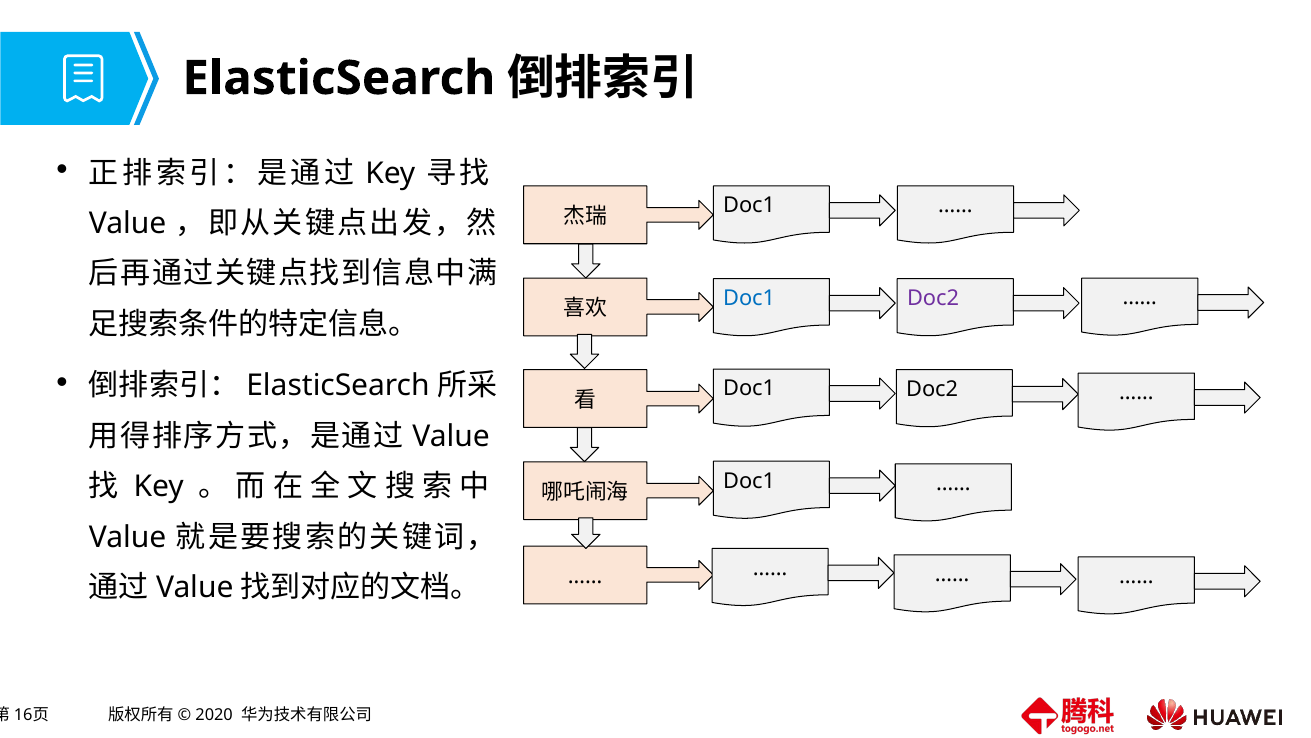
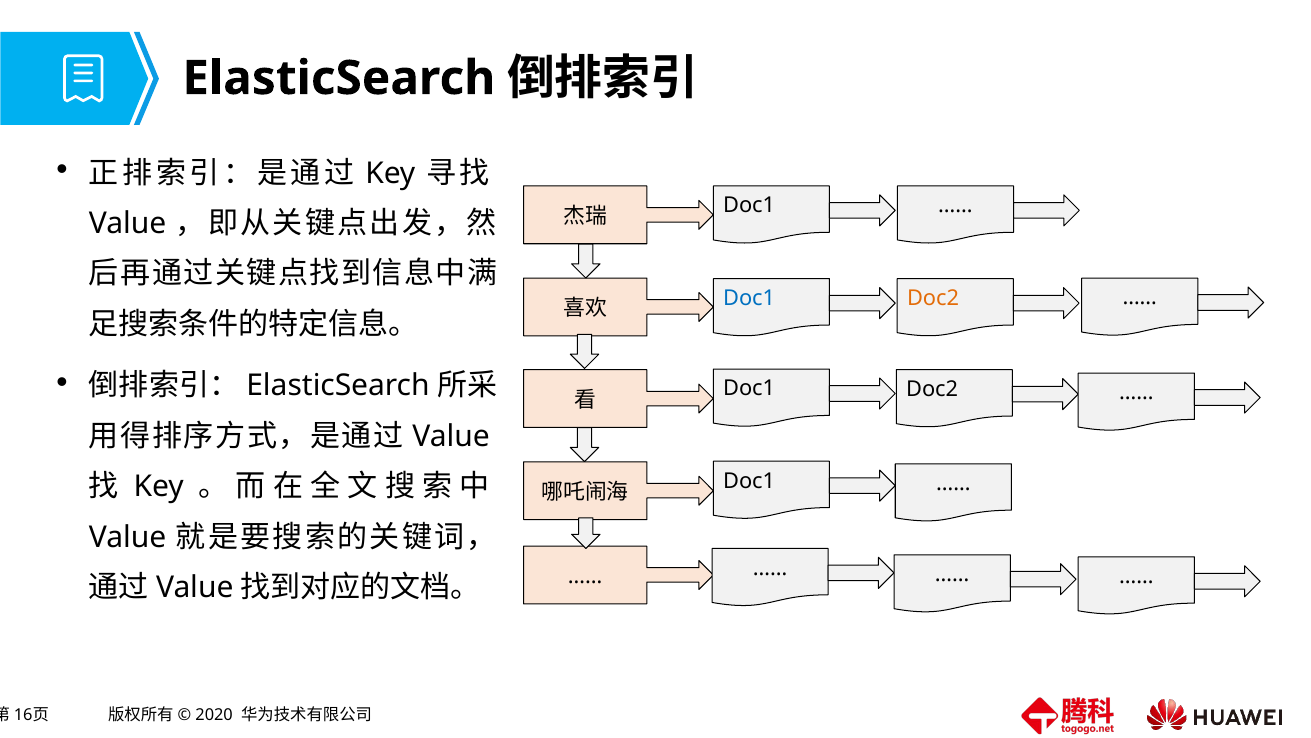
Doc2 at (933, 298) colour: purple -> orange
